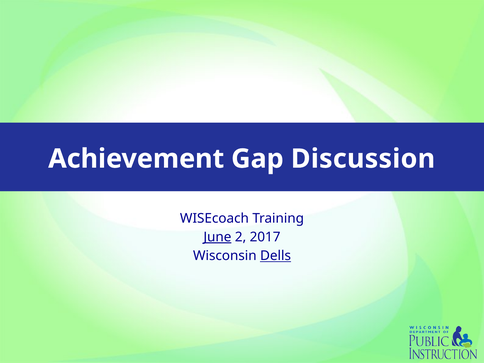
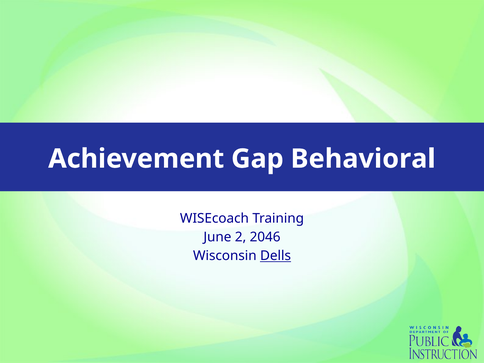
Discussion: Discussion -> Behavioral
June underline: present -> none
2017: 2017 -> 2046
